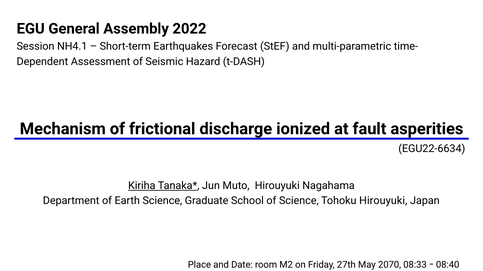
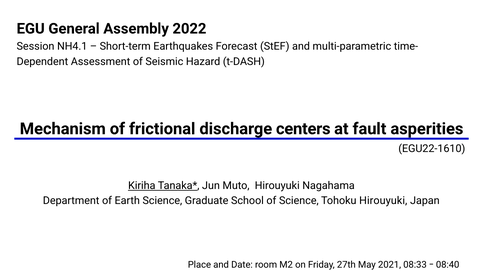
ionized: ionized -> centers
EGU22-6634: EGU22-6634 -> EGU22-1610
2070: 2070 -> 2021
